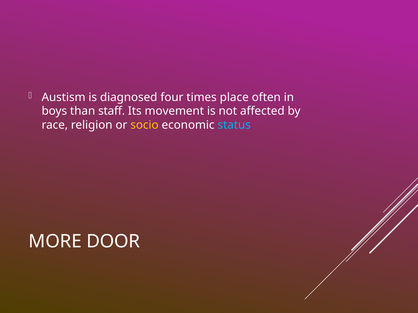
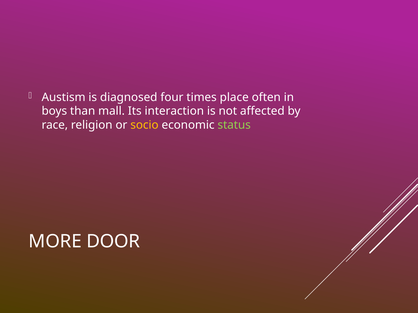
staff: staff -> mall
movement: movement -> interaction
status colour: light blue -> light green
